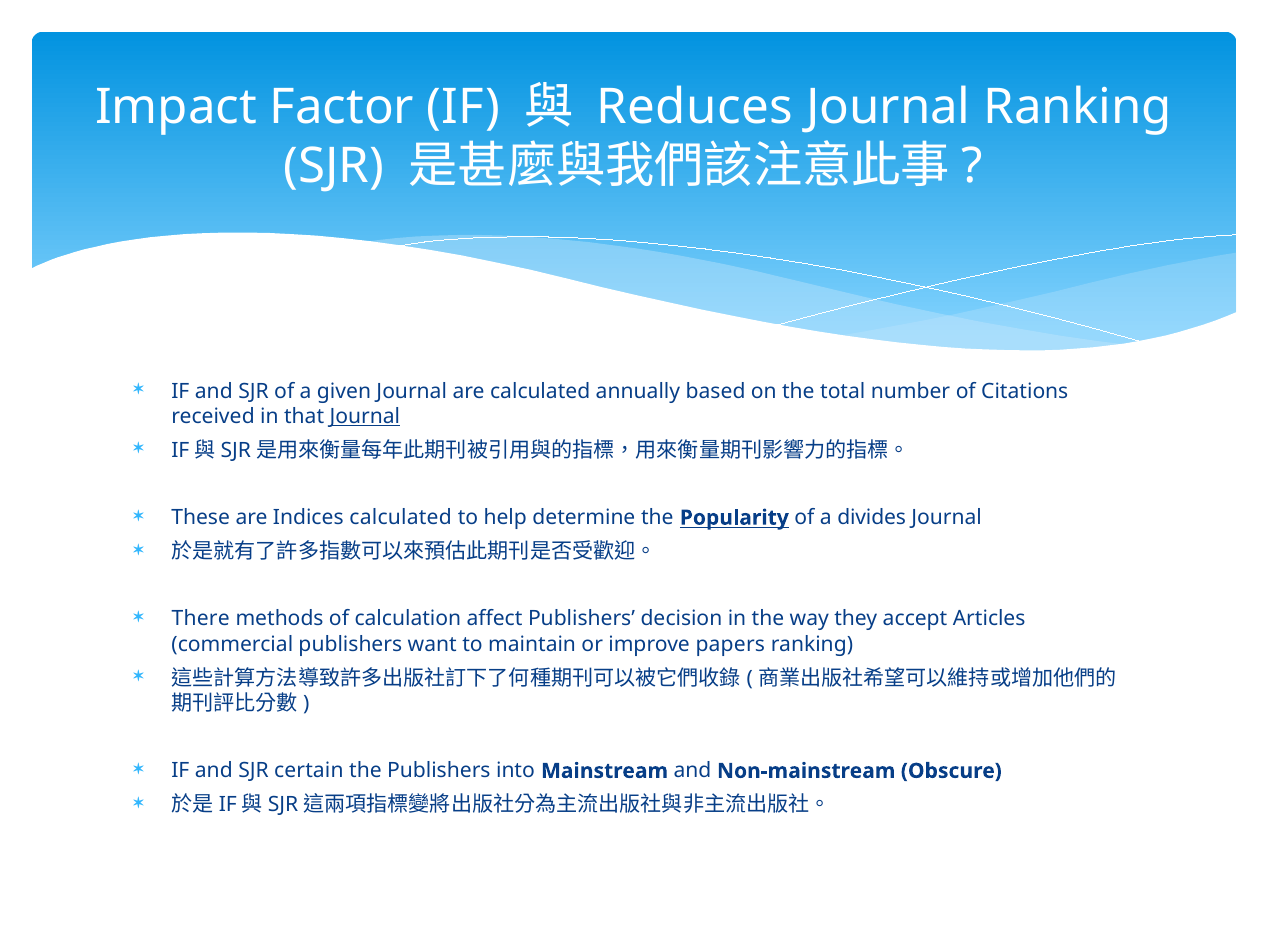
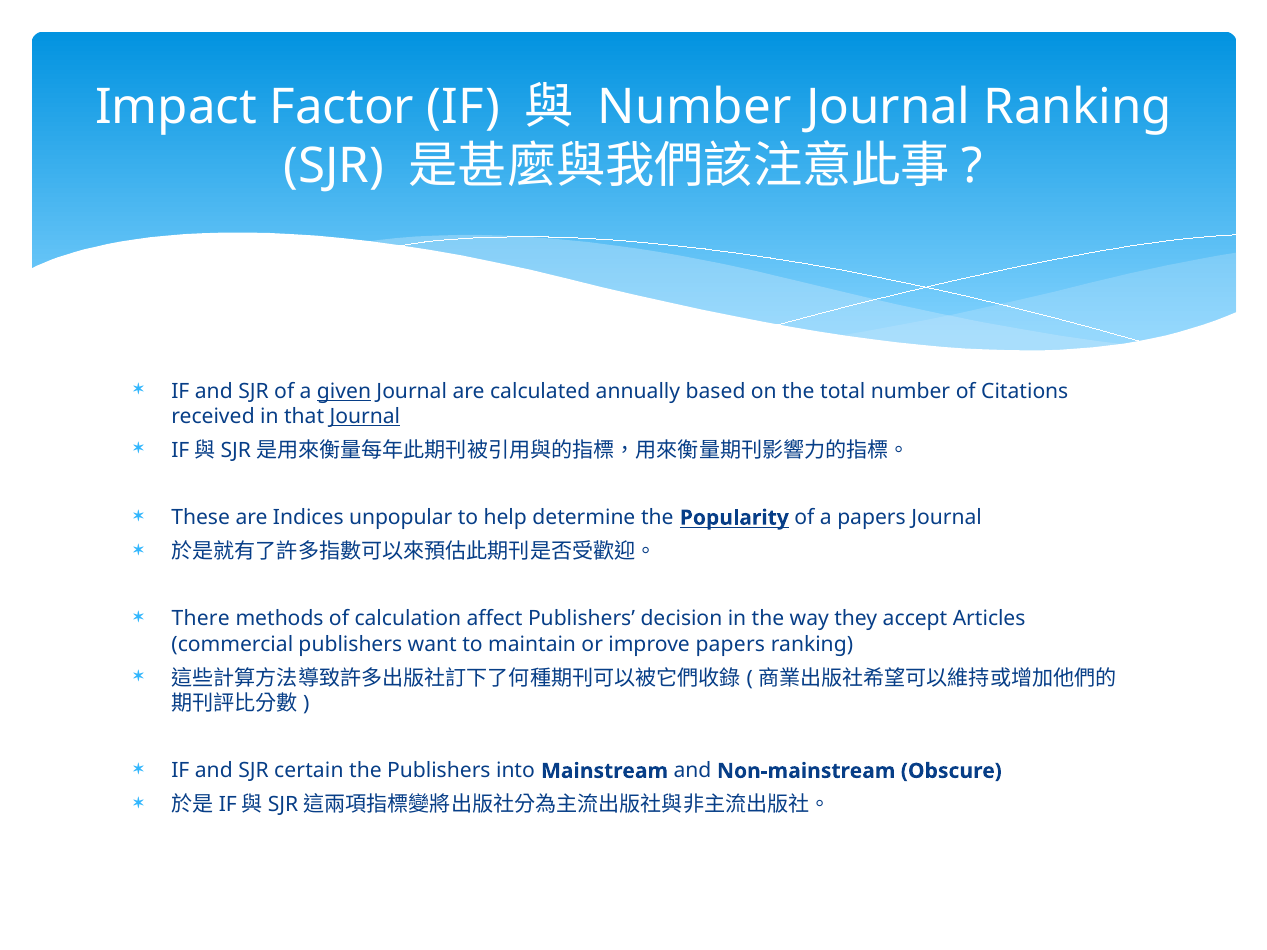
Reduces at (695, 107): Reduces -> Number
given underline: none -> present
Indices calculated: calculated -> unpopular
a divides: divides -> papers
